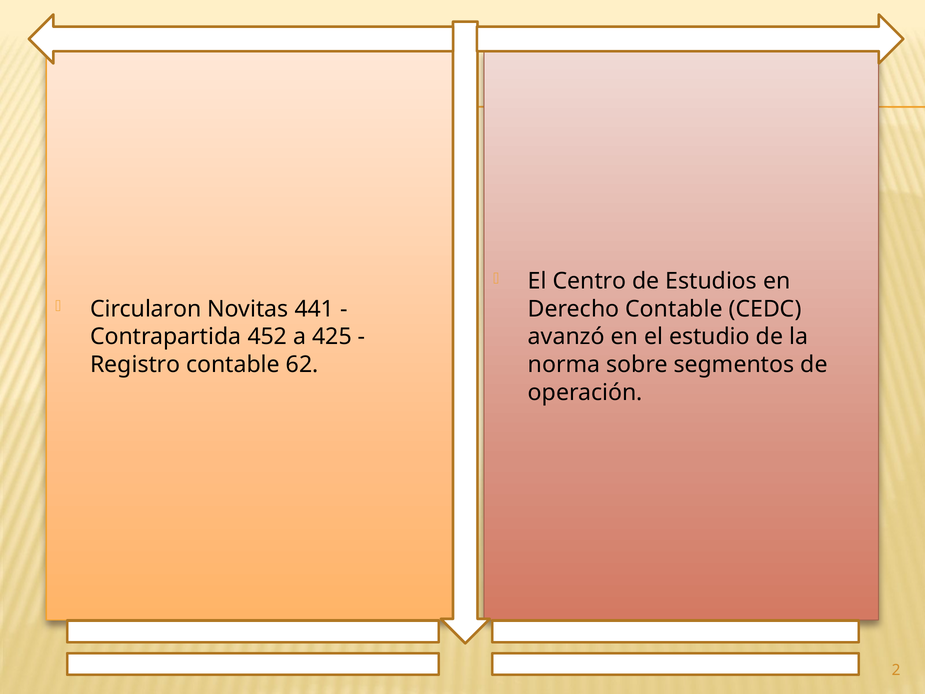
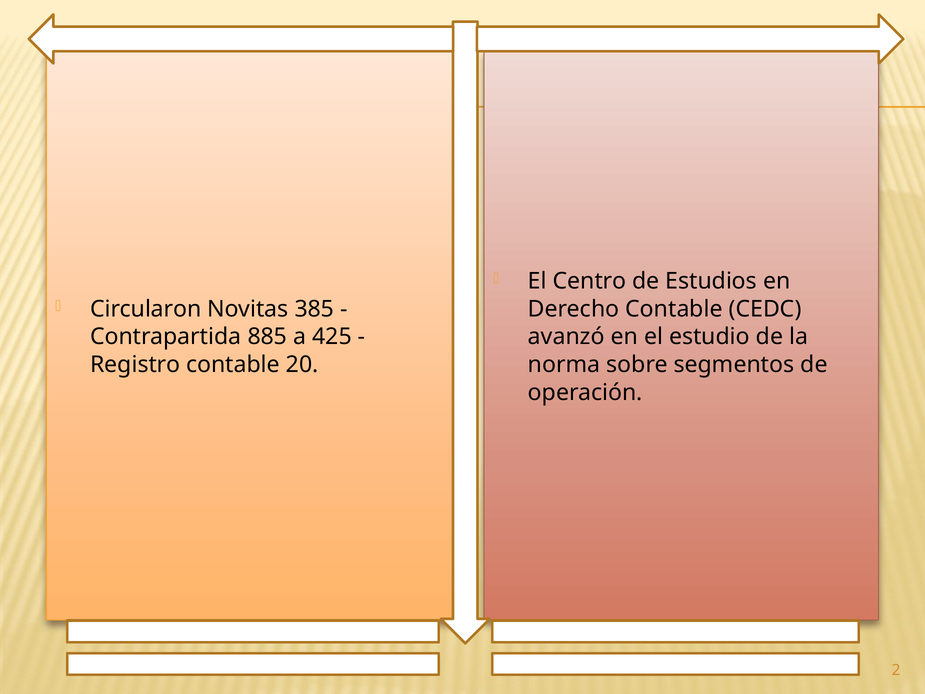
441: 441 -> 385
452: 452 -> 885
62: 62 -> 20
